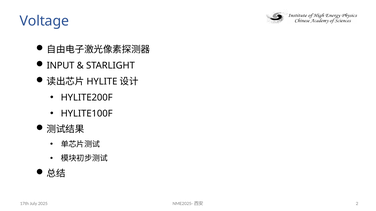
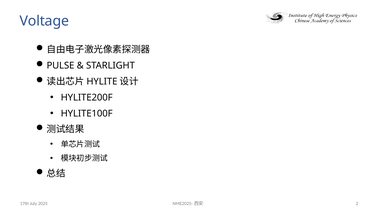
INPUT: INPUT -> PULSE
